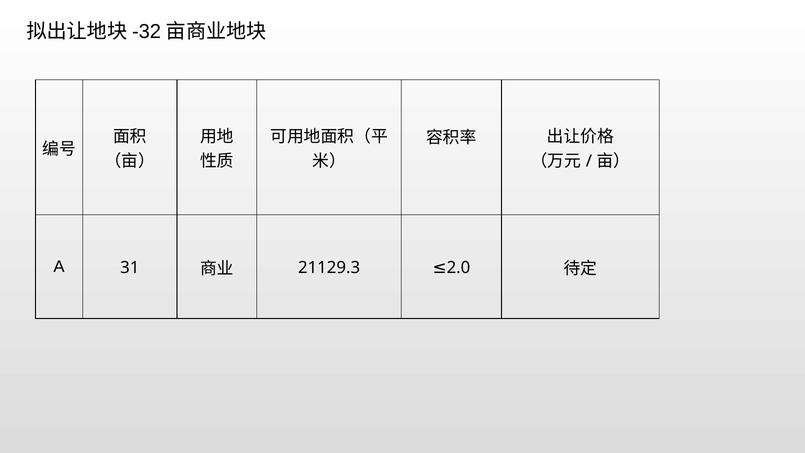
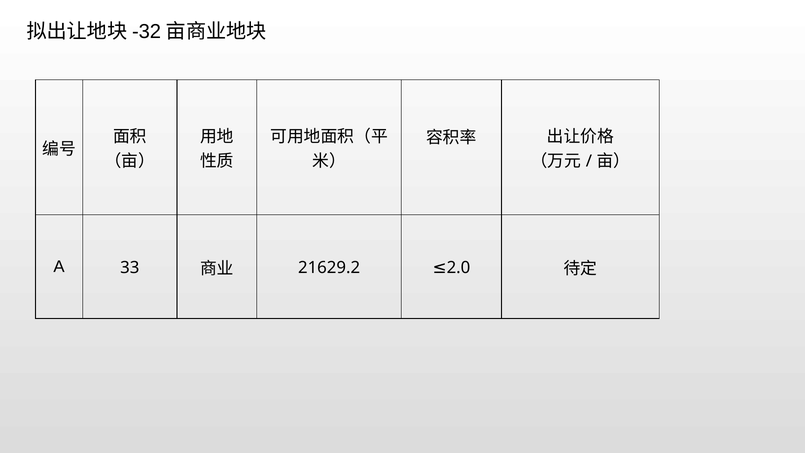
31: 31 -> 33
21129.3: 21129.3 -> 21629.2
